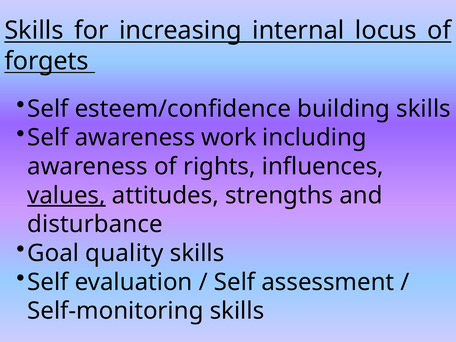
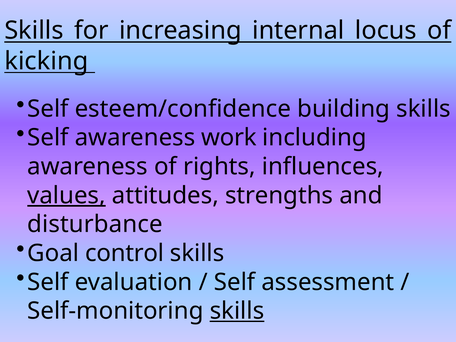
forgets: forgets -> kicking
quality: quality -> control
skills at (237, 311) underline: none -> present
